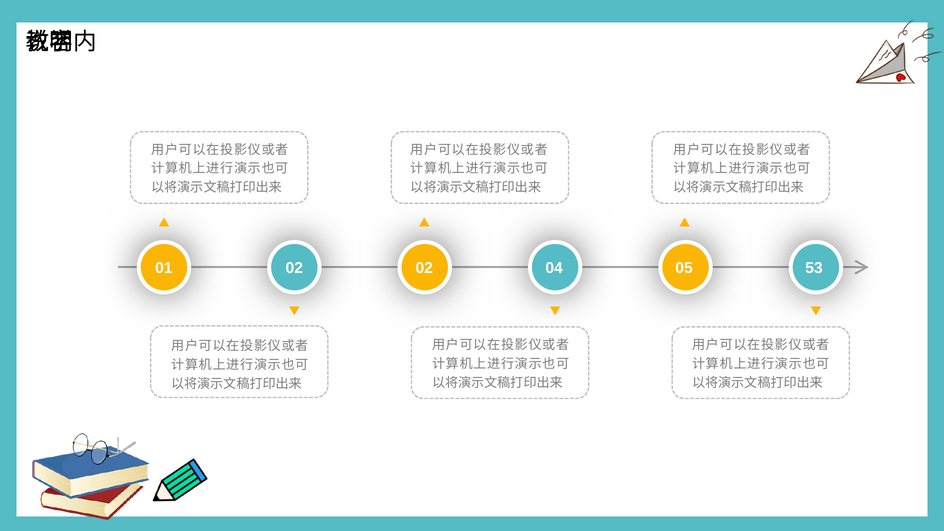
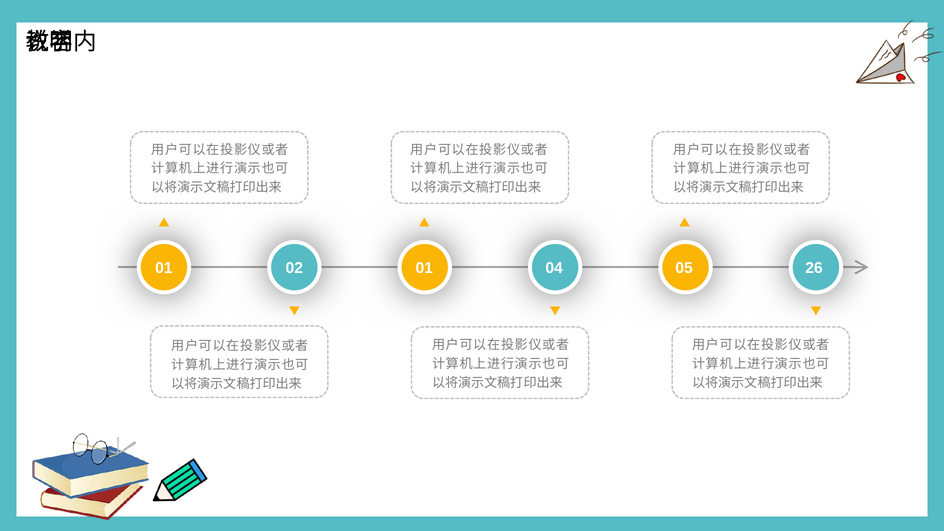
02 02: 02 -> 01
53: 53 -> 26
